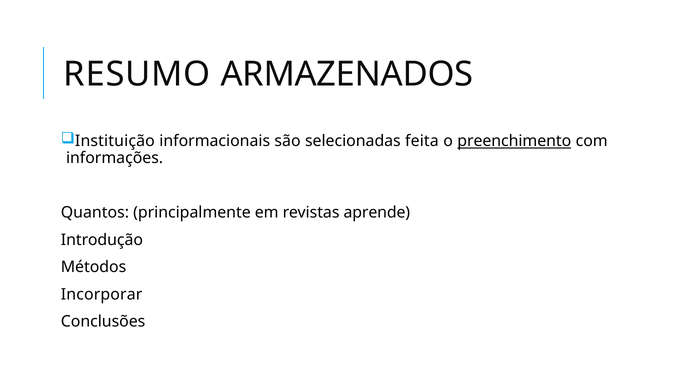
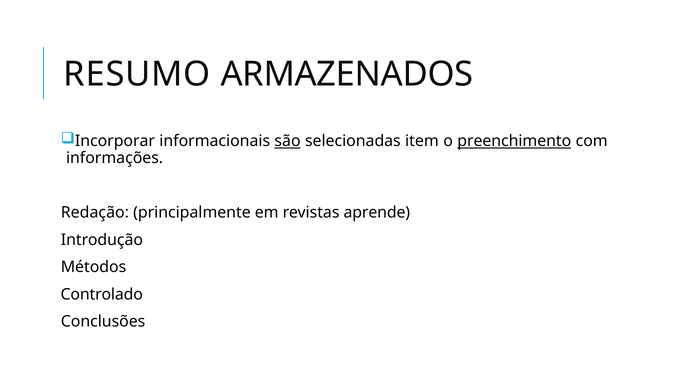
Instituição: Instituição -> Incorporar
são underline: none -> present
feita: feita -> item
Quantos: Quantos -> Redação
Incorporar: Incorporar -> Controlado
